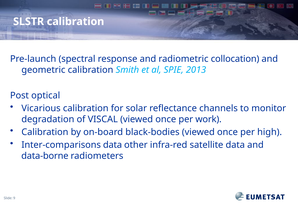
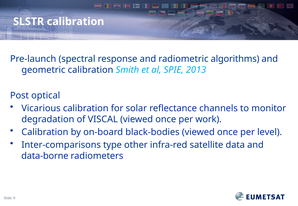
collocation: collocation -> algorithms
high: high -> level
Inter-comparisons data: data -> type
